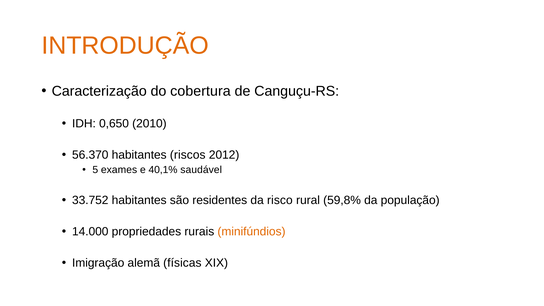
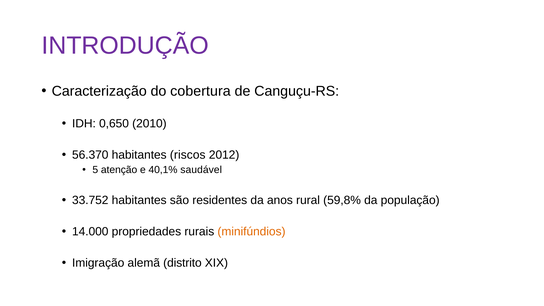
INTRODUÇÃO colour: orange -> purple
exames: exames -> atenção
risco: risco -> anos
físicas: físicas -> distrito
